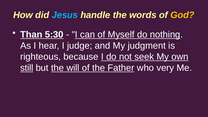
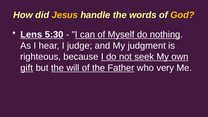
Jesus colour: light blue -> yellow
Than: Than -> Lens
still: still -> gift
